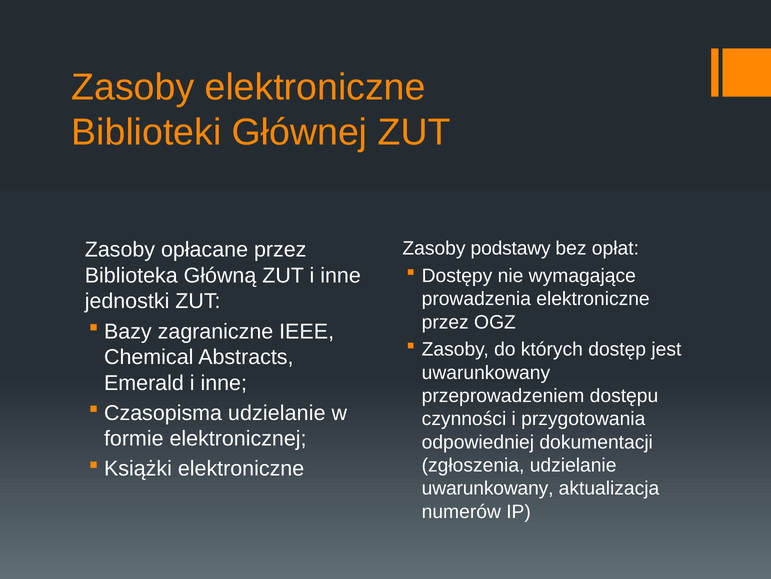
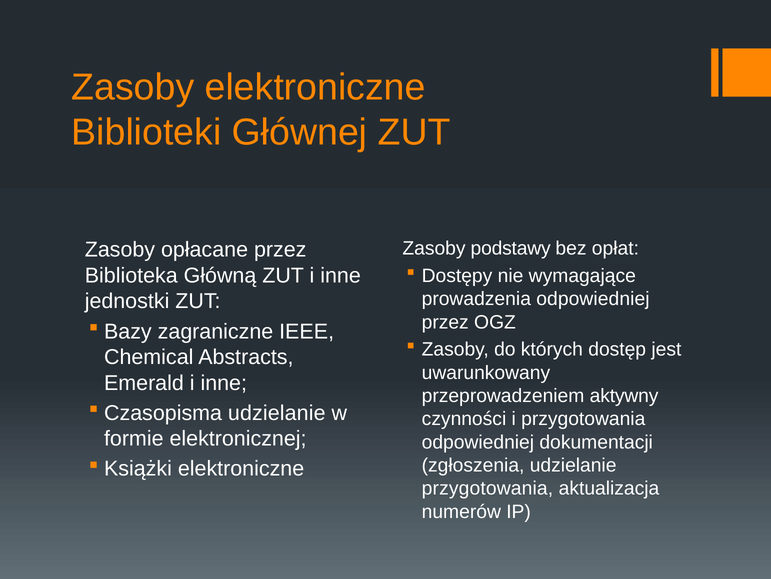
prowadzenia elektroniczne: elektroniczne -> odpowiedniej
dostępu: dostępu -> aktywny
uwarunkowany at (488, 488): uwarunkowany -> przygotowania
